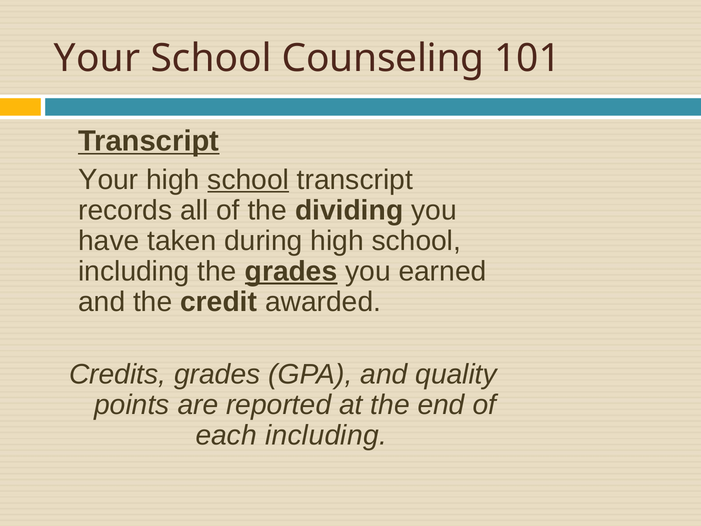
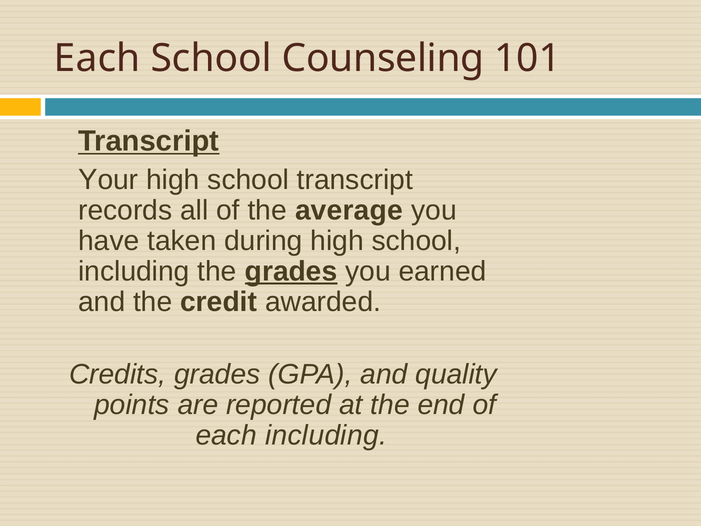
Your at (97, 58): Your -> Each
school at (248, 180) underline: present -> none
dividing: dividing -> average
